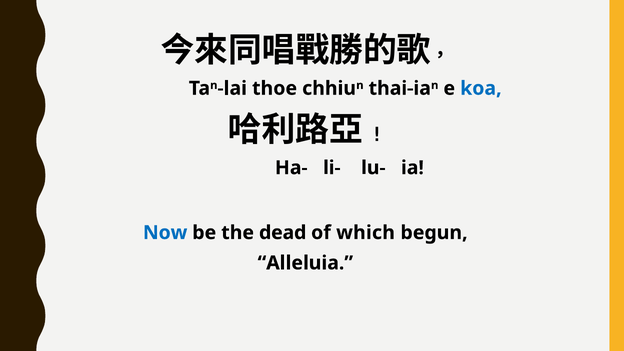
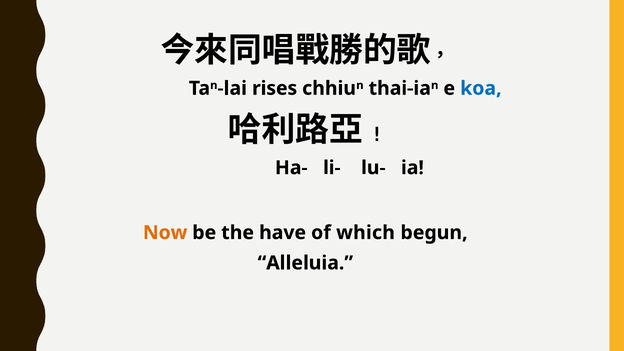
thoe: thoe -> rises
Now colour: blue -> orange
dead: dead -> have
